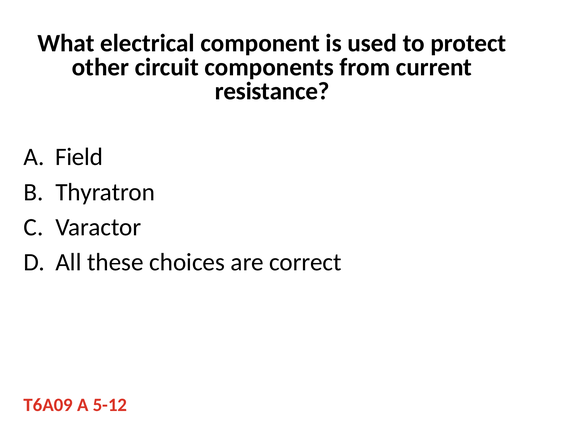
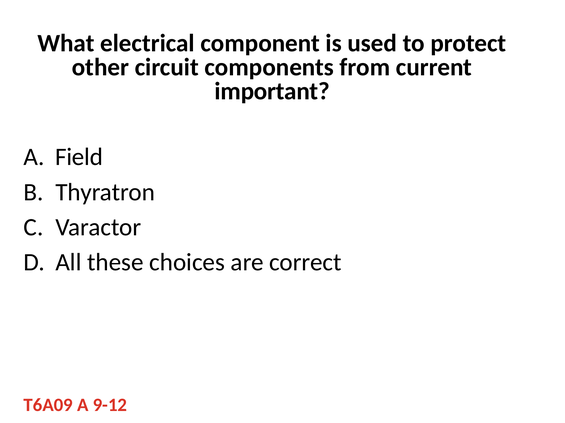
resistance: resistance -> important
5-12: 5-12 -> 9-12
